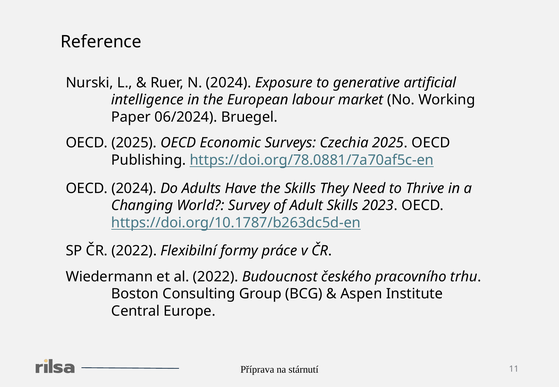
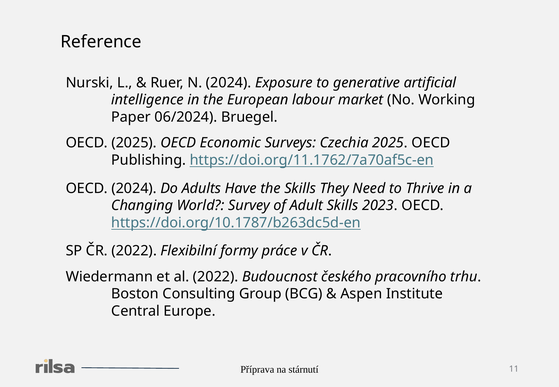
https://doi.org/78.0881/7a70af5c-en: https://doi.org/78.0881/7a70af5c-en -> https://doi.org/11.1762/7a70af5c-en
